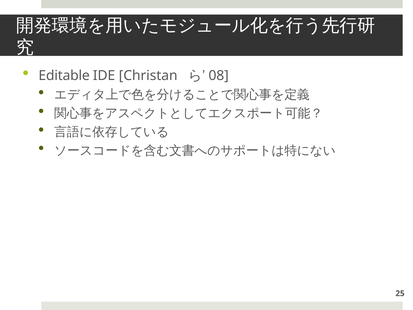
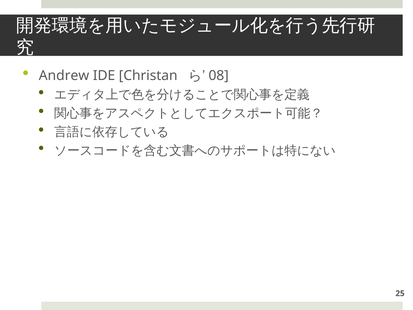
Editable: Editable -> Andrew
